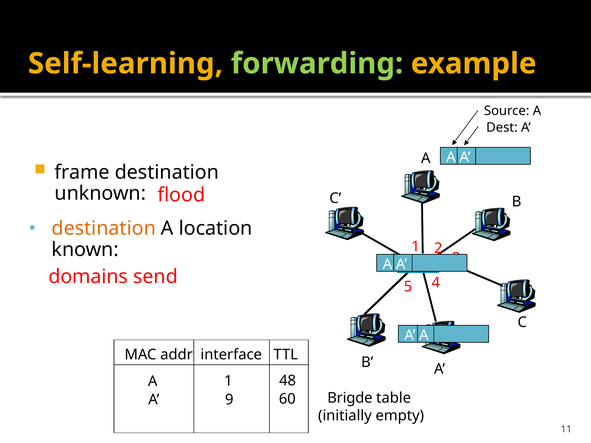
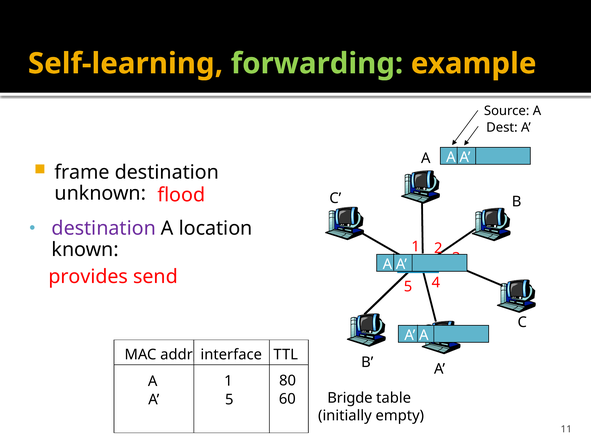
destination at (104, 229) colour: orange -> purple
domains: domains -> provides
48: 48 -> 80
A 9: 9 -> 5
